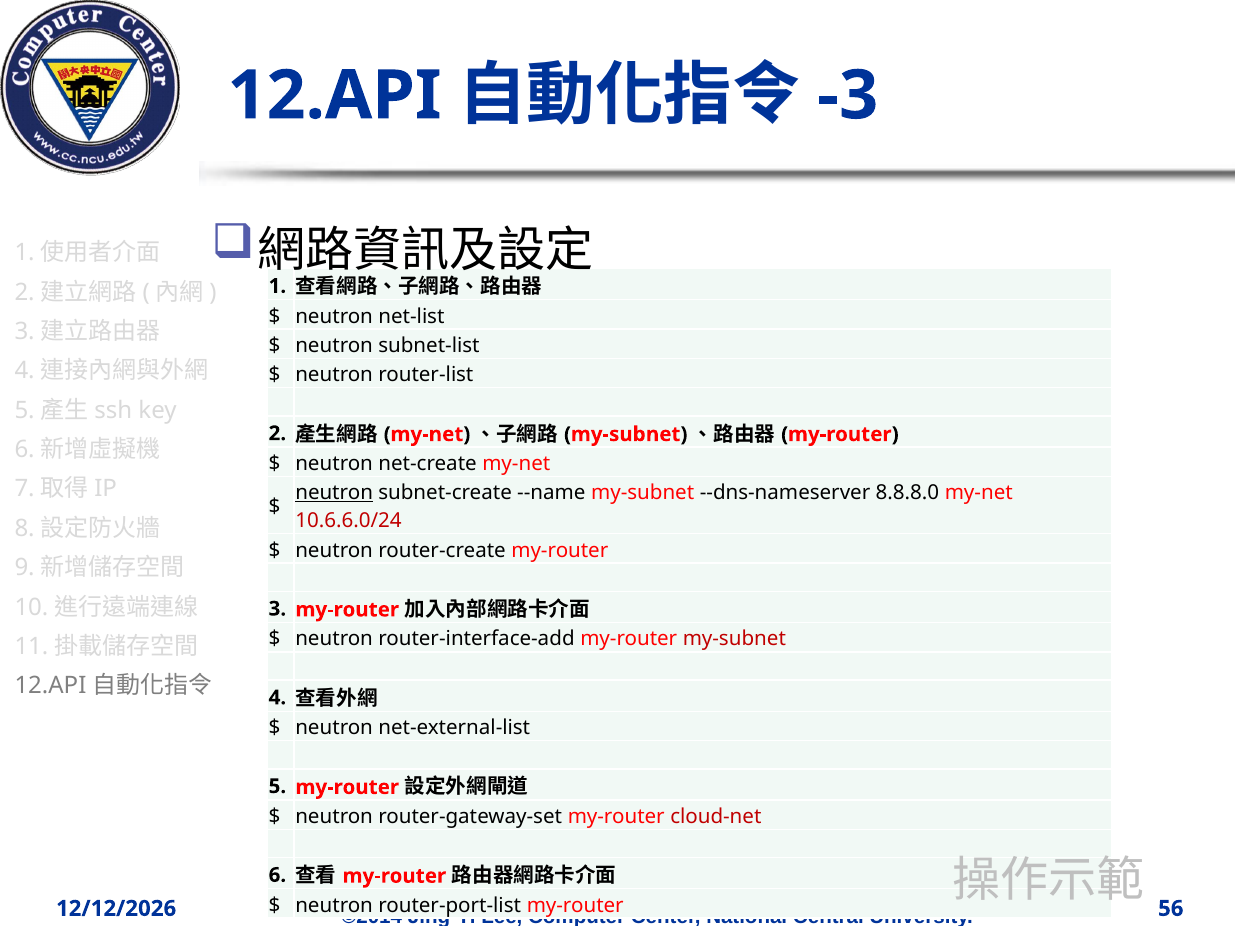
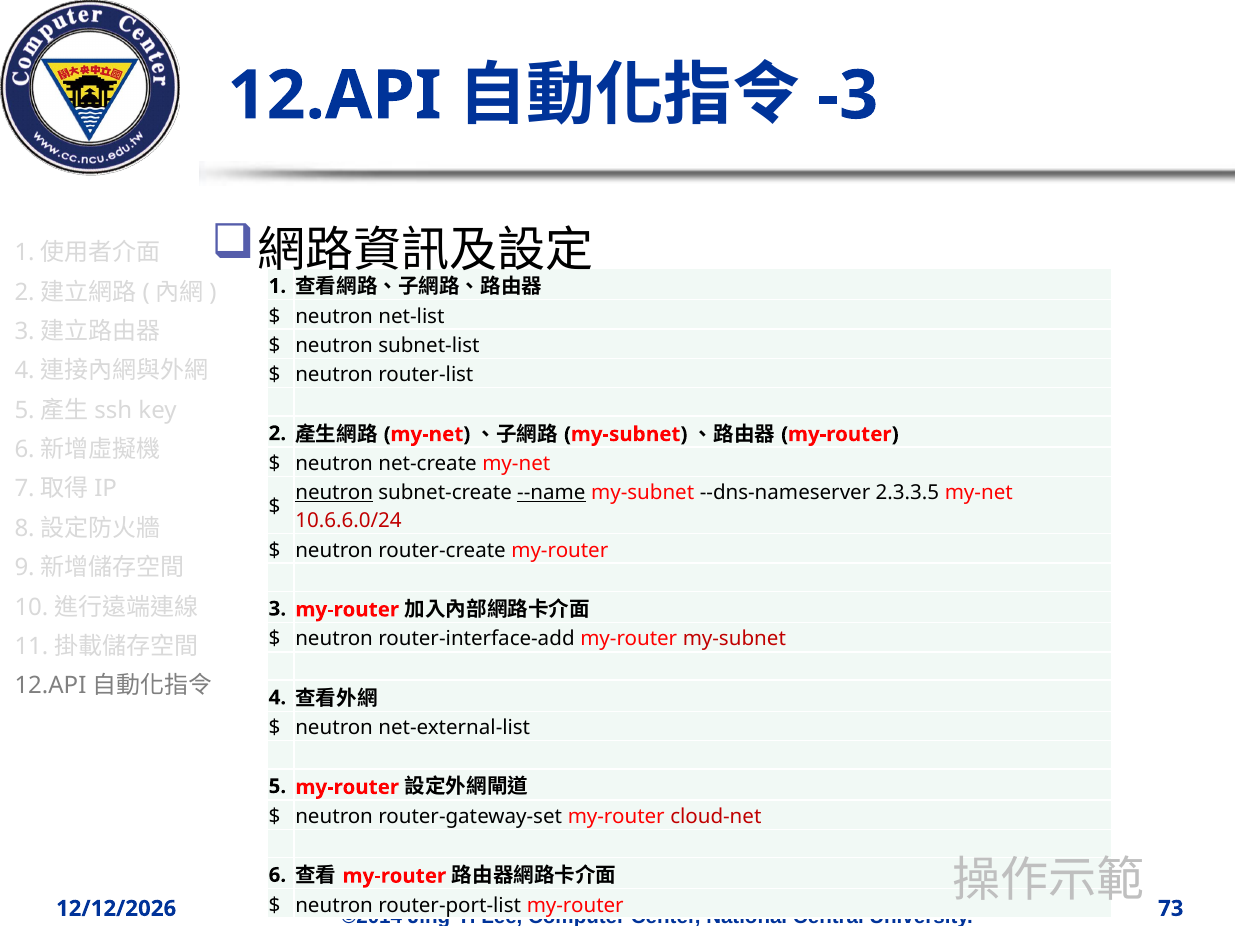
--name underline: none -> present
8.8.8.0: 8.8.8.0 -> 2.3.3.5
56: 56 -> 73
